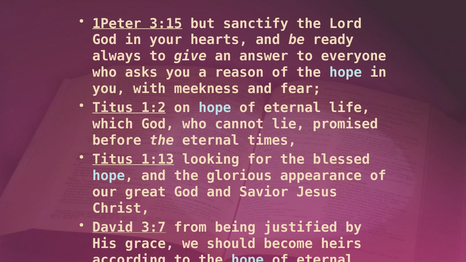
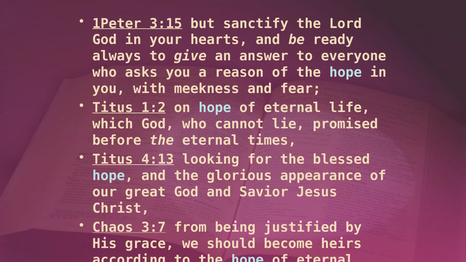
1:13: 1:13 -> 4:13
David: David -> Chaos
